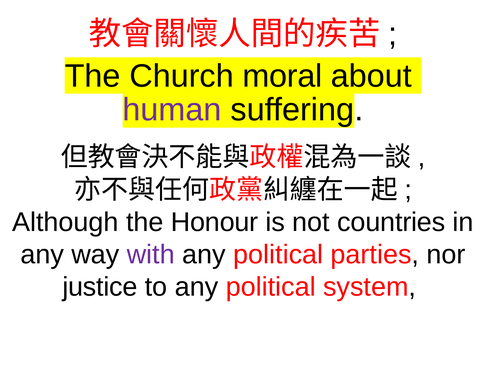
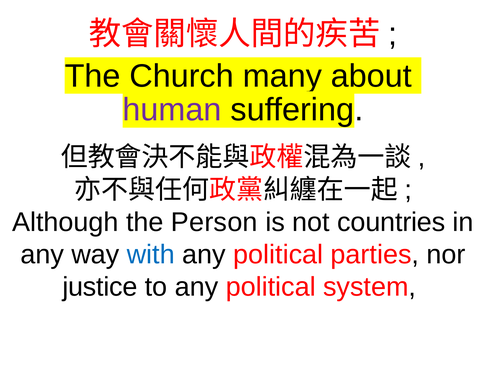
moral: moral -> many
Honour: Honour -> Person
with colour: purple -> blue
